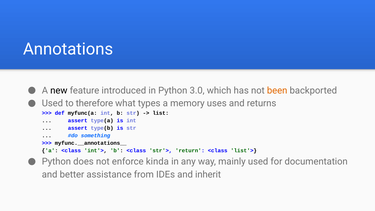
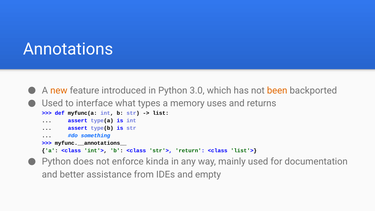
new colour: black -> orange
therefore: therefore -> interface
inherit: inherit -> empty
